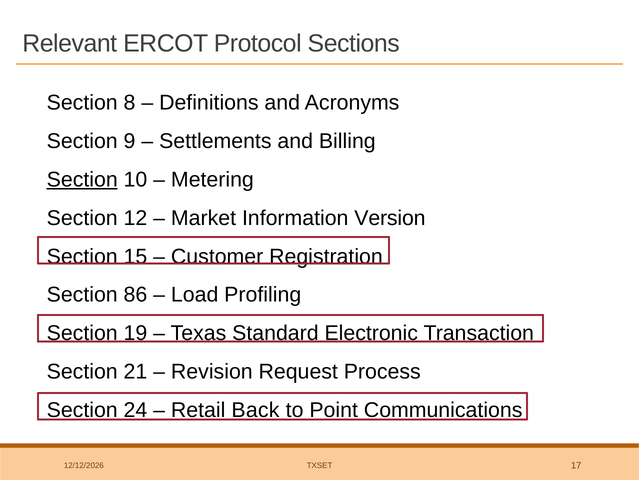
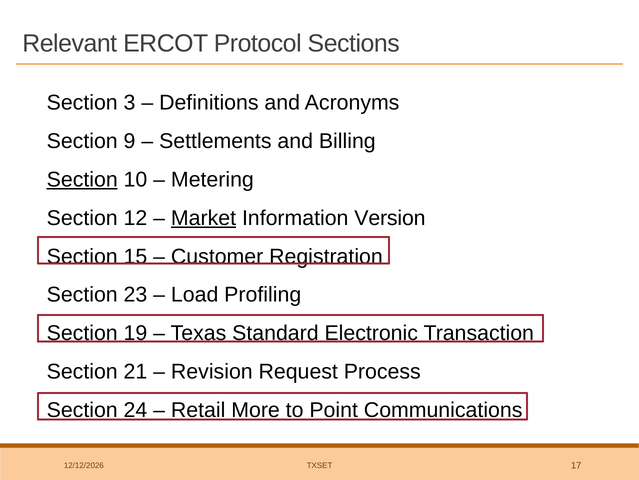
8: 8 -> 3
Market underline: none -> present
86: 86 -> 23
Back: Back -> More
